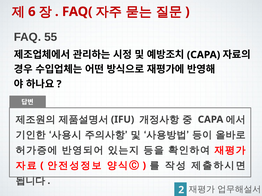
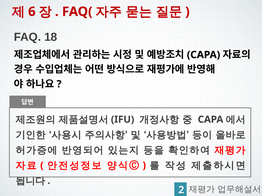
55: 55 -> 18
